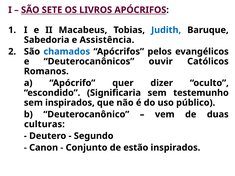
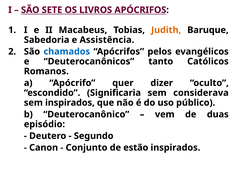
Judith colour: blue -> orange
ouvir: ouvir -> tanto
testemunho: testemunho -> considerava
culturas: culturas -> episódio
